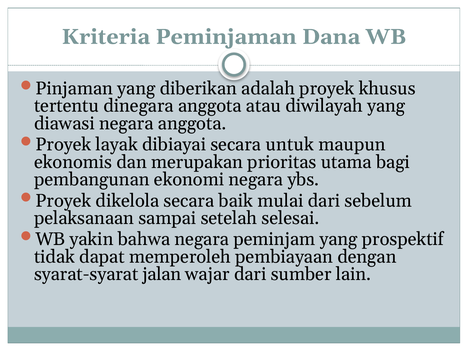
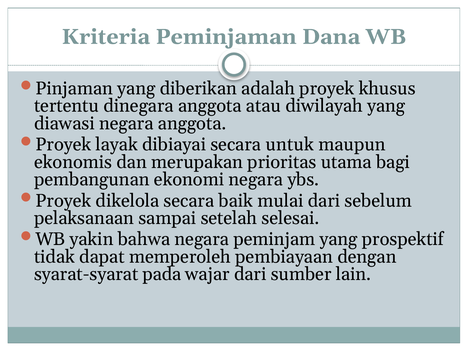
jalan: jalan -> pada
